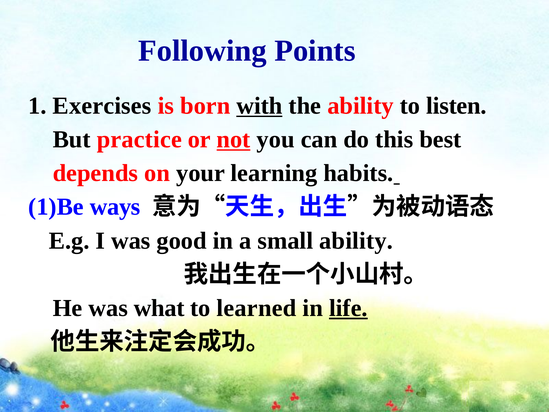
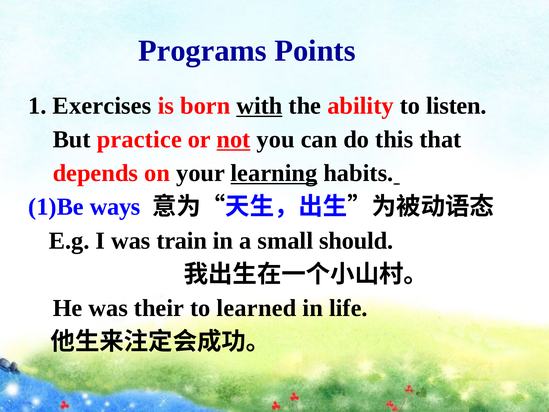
Following: Following -> Programs
best: best -> that
learning underline: none -> present
good: good -> train
small ability: ability -> should
what: what -> their
life underline: present -> none
